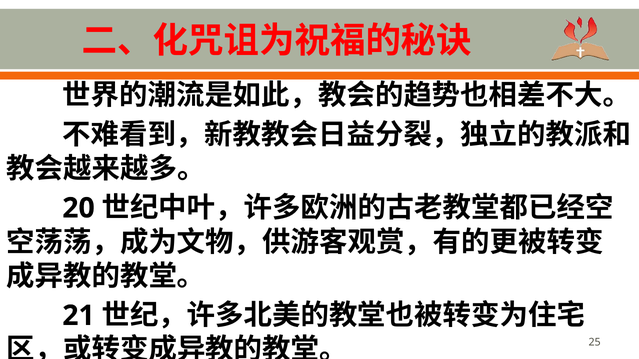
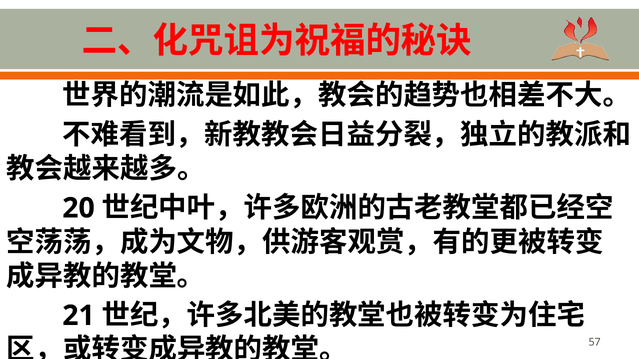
25: 25 -> 57
